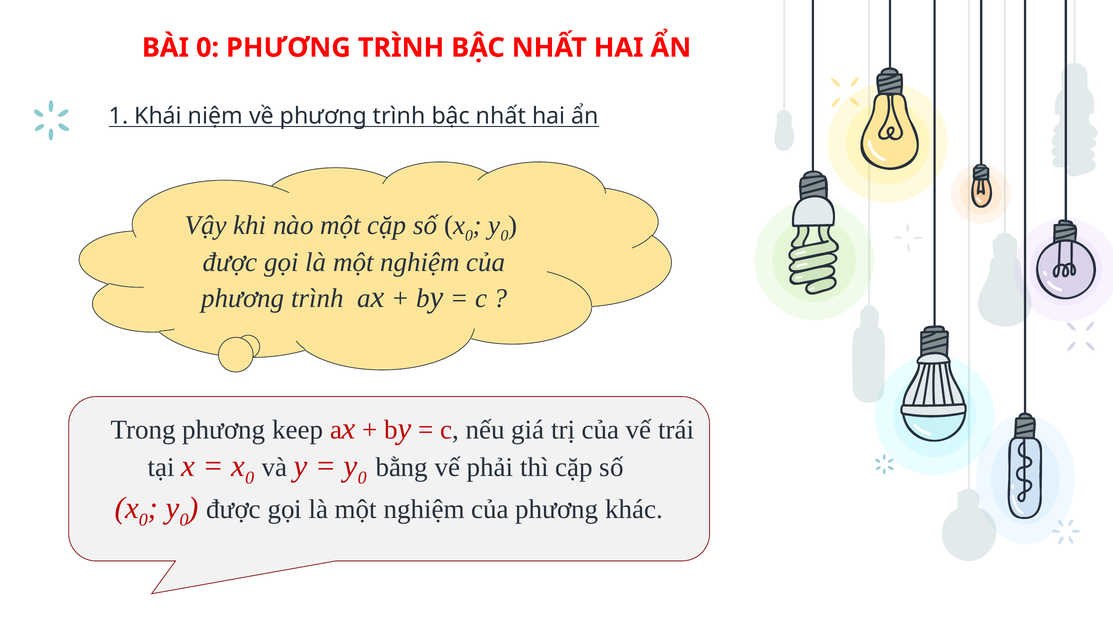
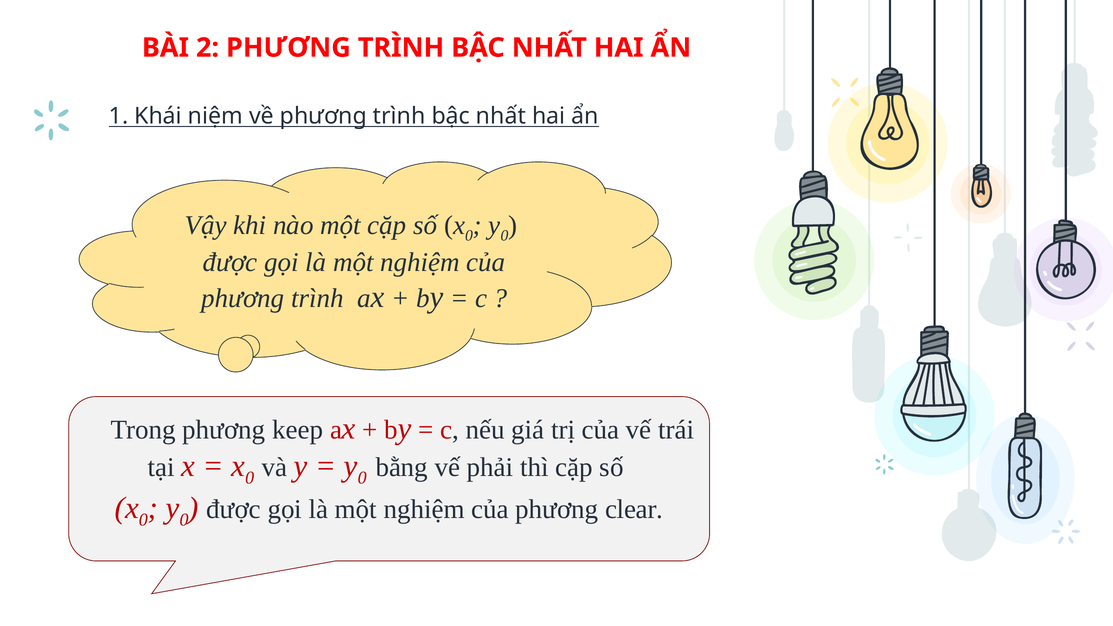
BÀI 0: 0 -> 2
khác: khác -> clear
